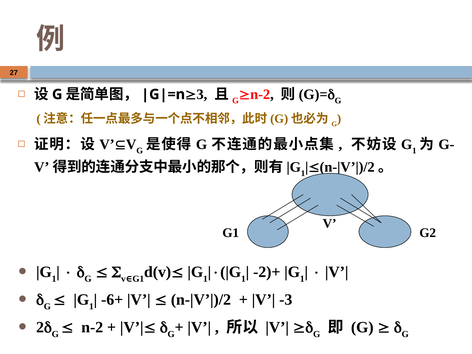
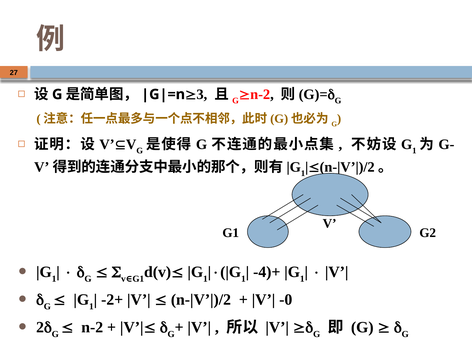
-2)+: -2)+ -> -4)+
-6+: -6+ -> -2+
-3: -3 -> -0
